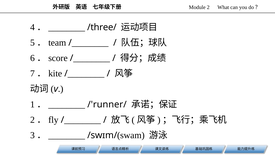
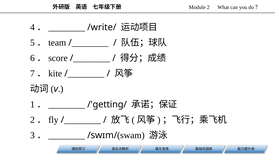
/three/: /three/ -> /write/
/'runner/: /'runner/ -> /'getting/
